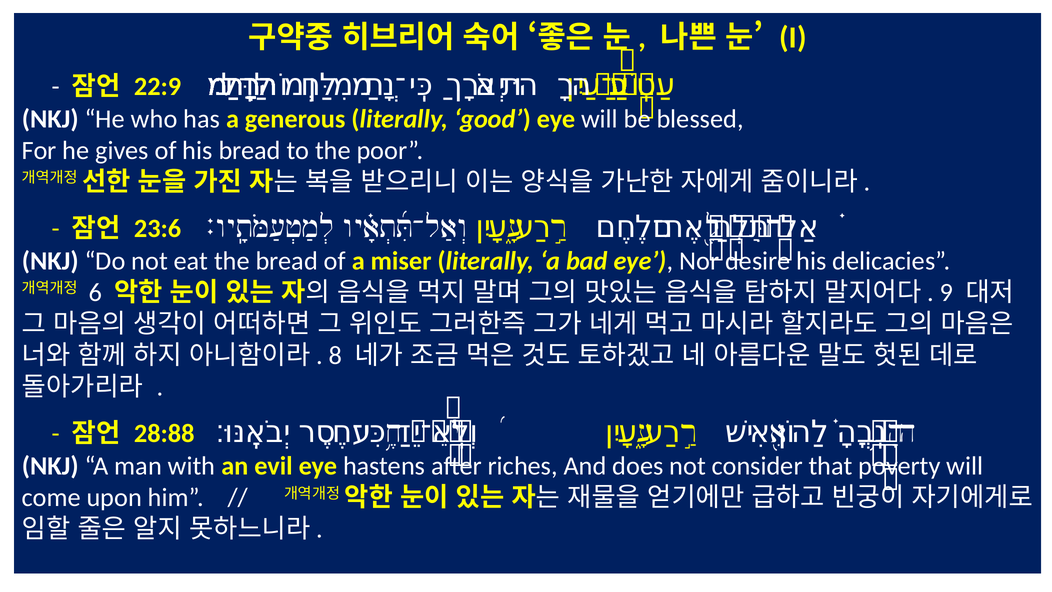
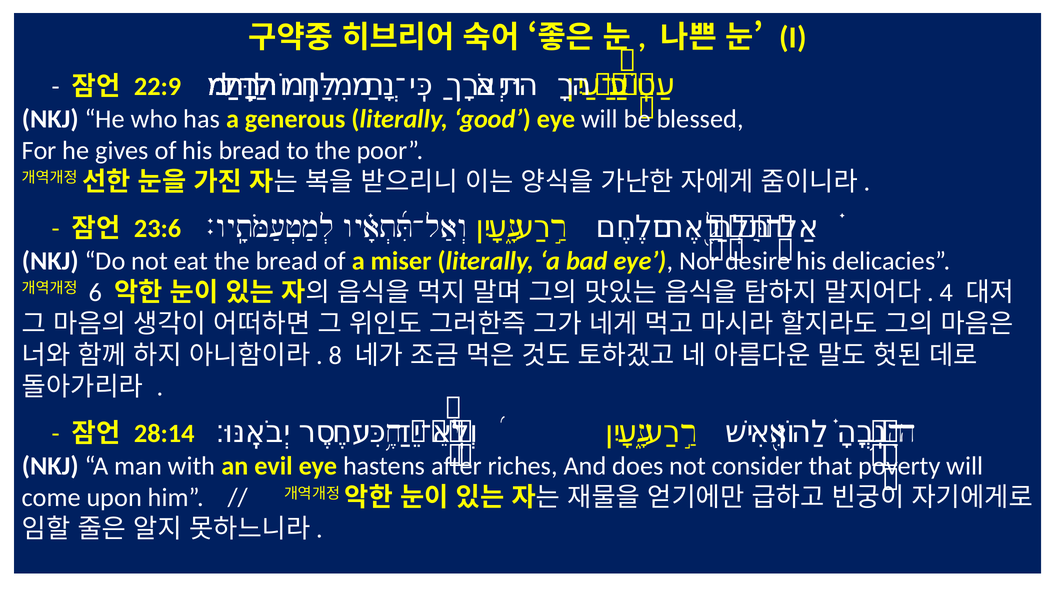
9: 9 -> 4
28:88: 28:88 -> 28:14
